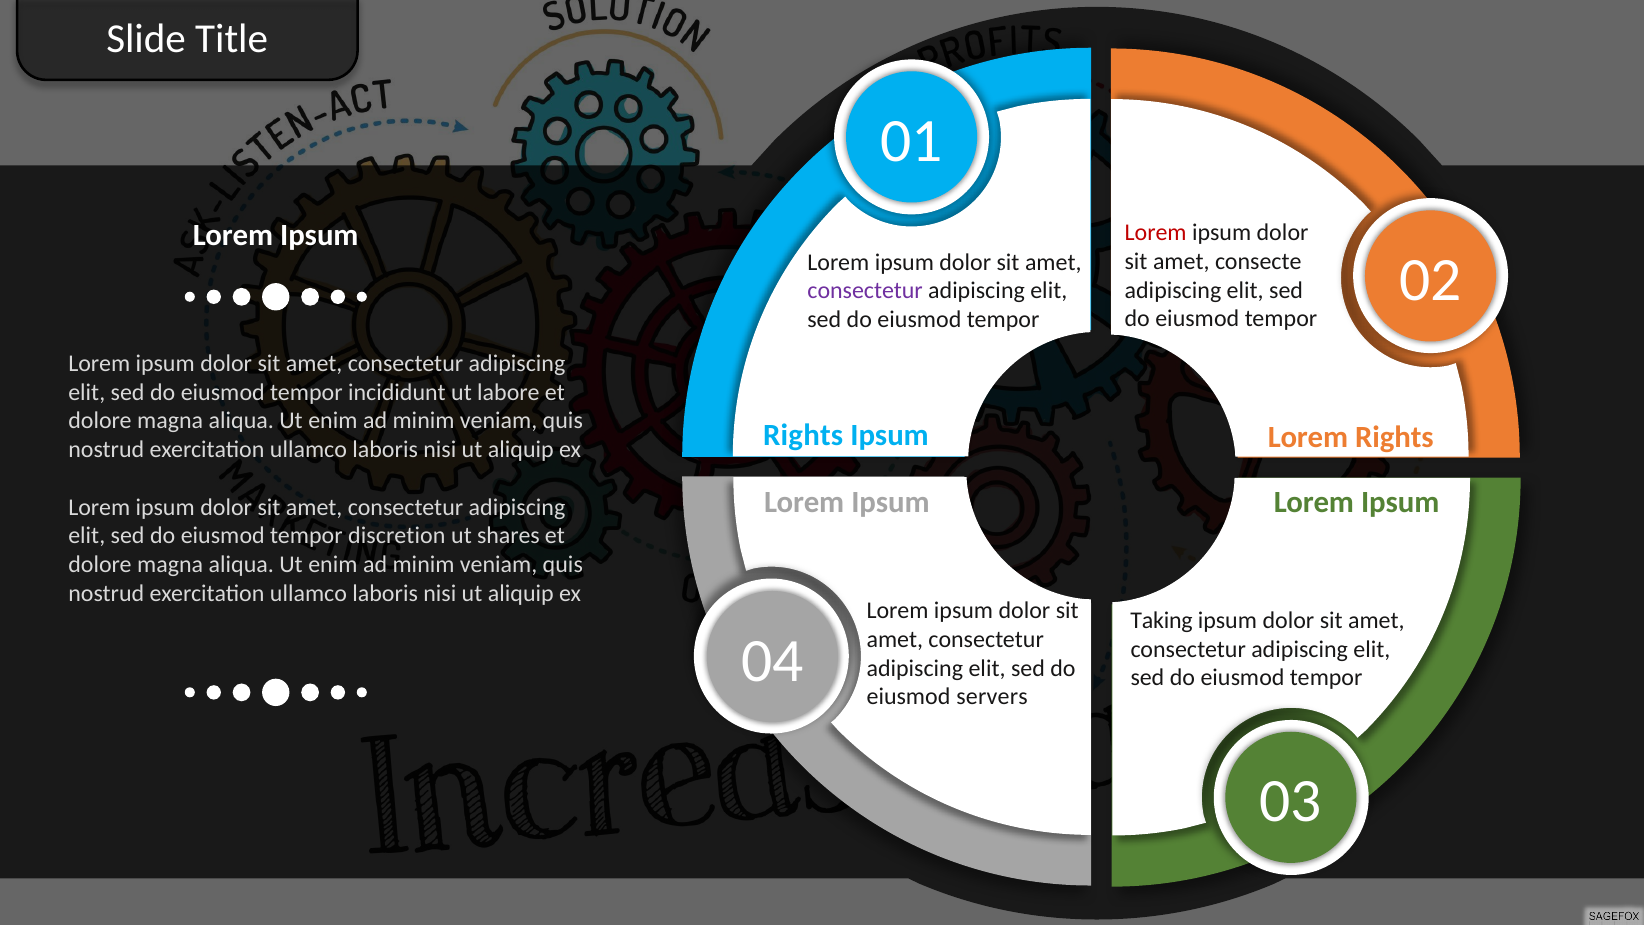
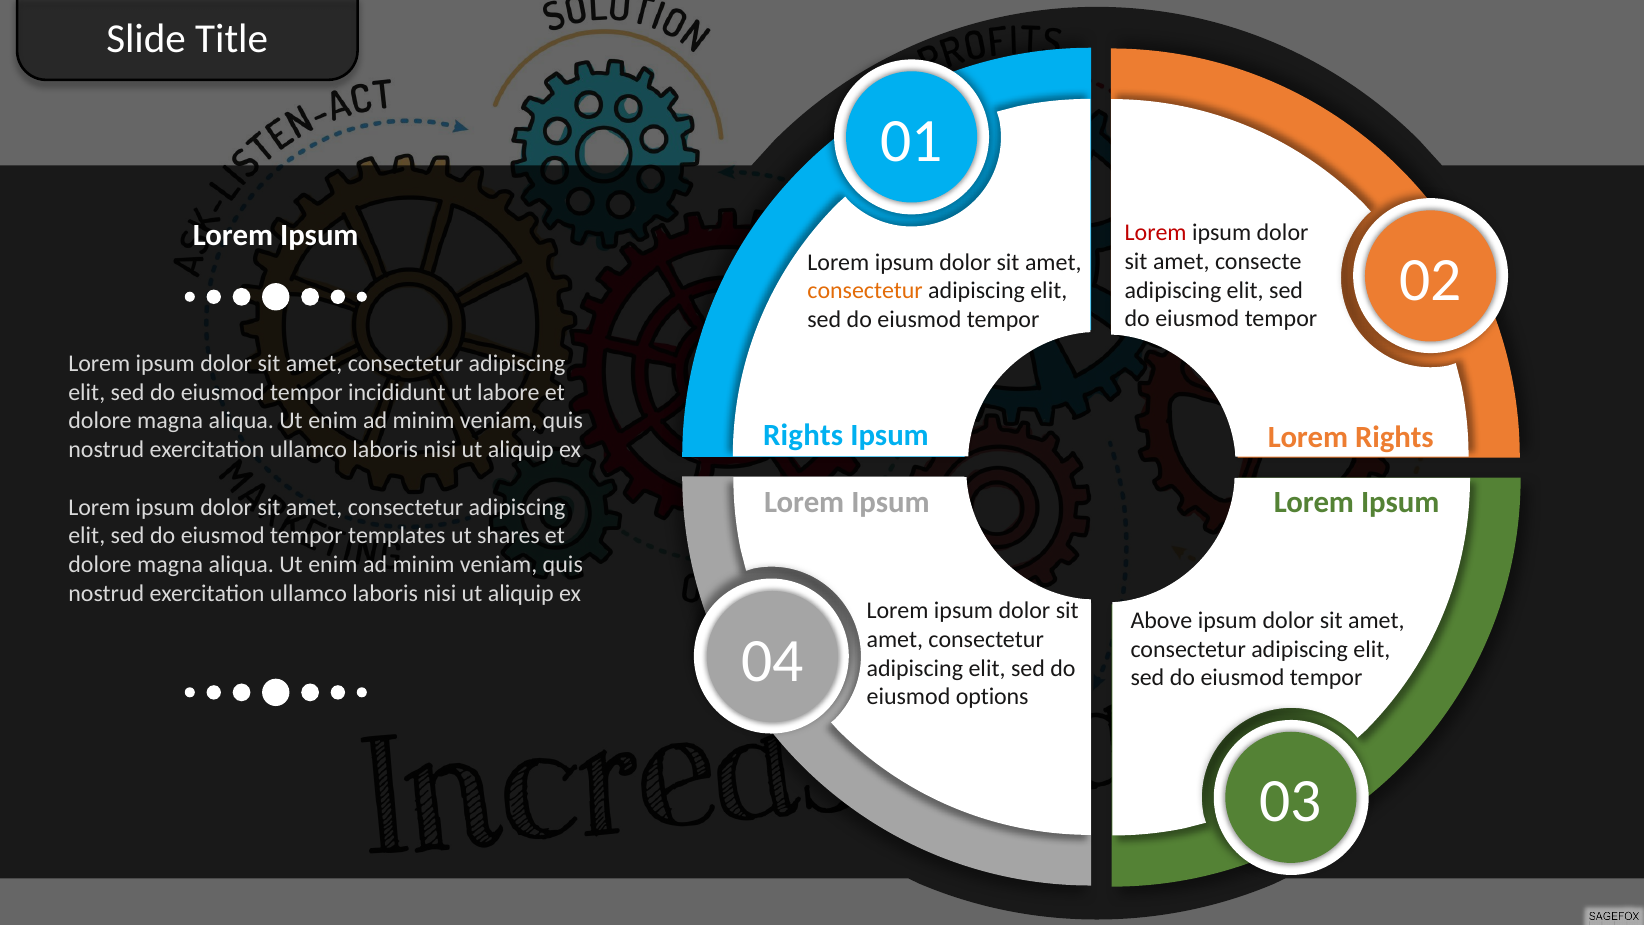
consectetur at (865, 291) colour: purple -> orange
discretion: discretion -> templates
Taking: Taking -> Above
servers: servers -> options
